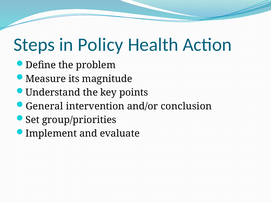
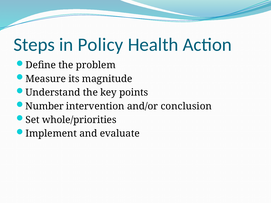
General: General -> Number
group/priorities: group/priorities -> whole/priorities
